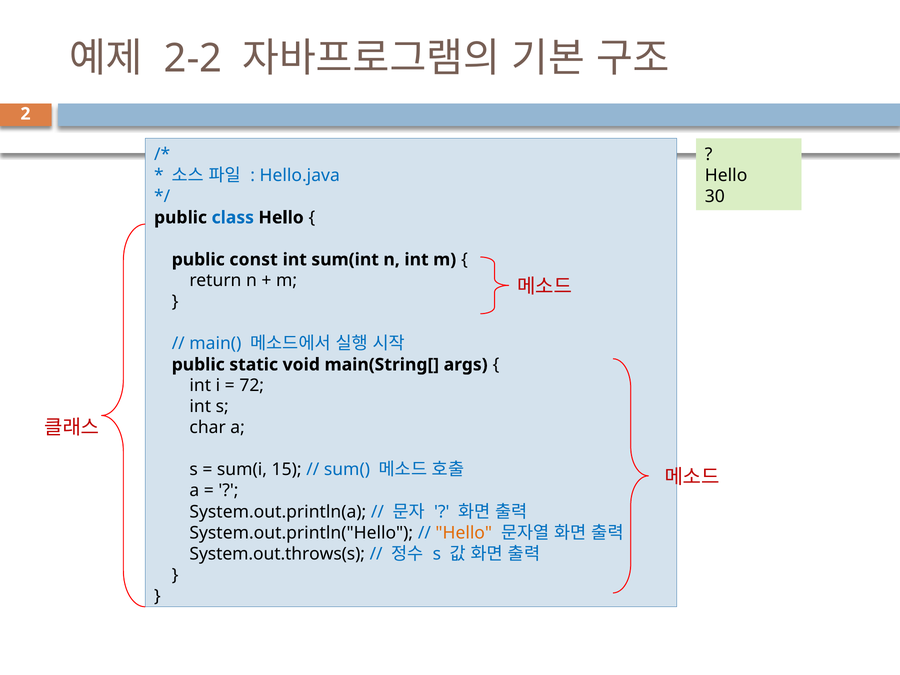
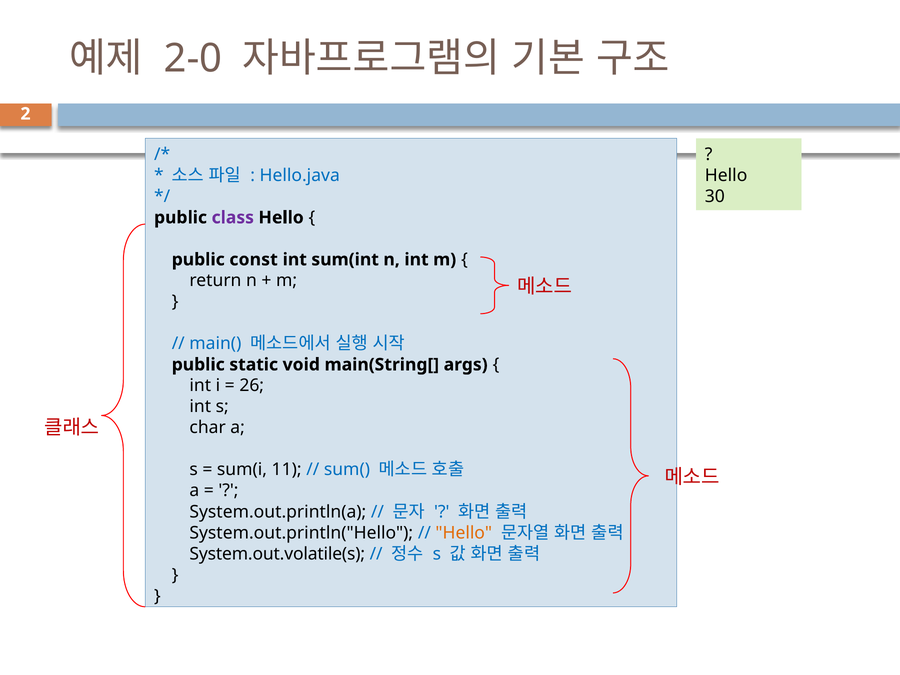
2-2: 2-2 -> 2-0
class colour: blue -> purple
72: 72 -> 26
15: 15 -> 11
System.out.throws(s: System.out.throws(s -> System.out.volatile(s
